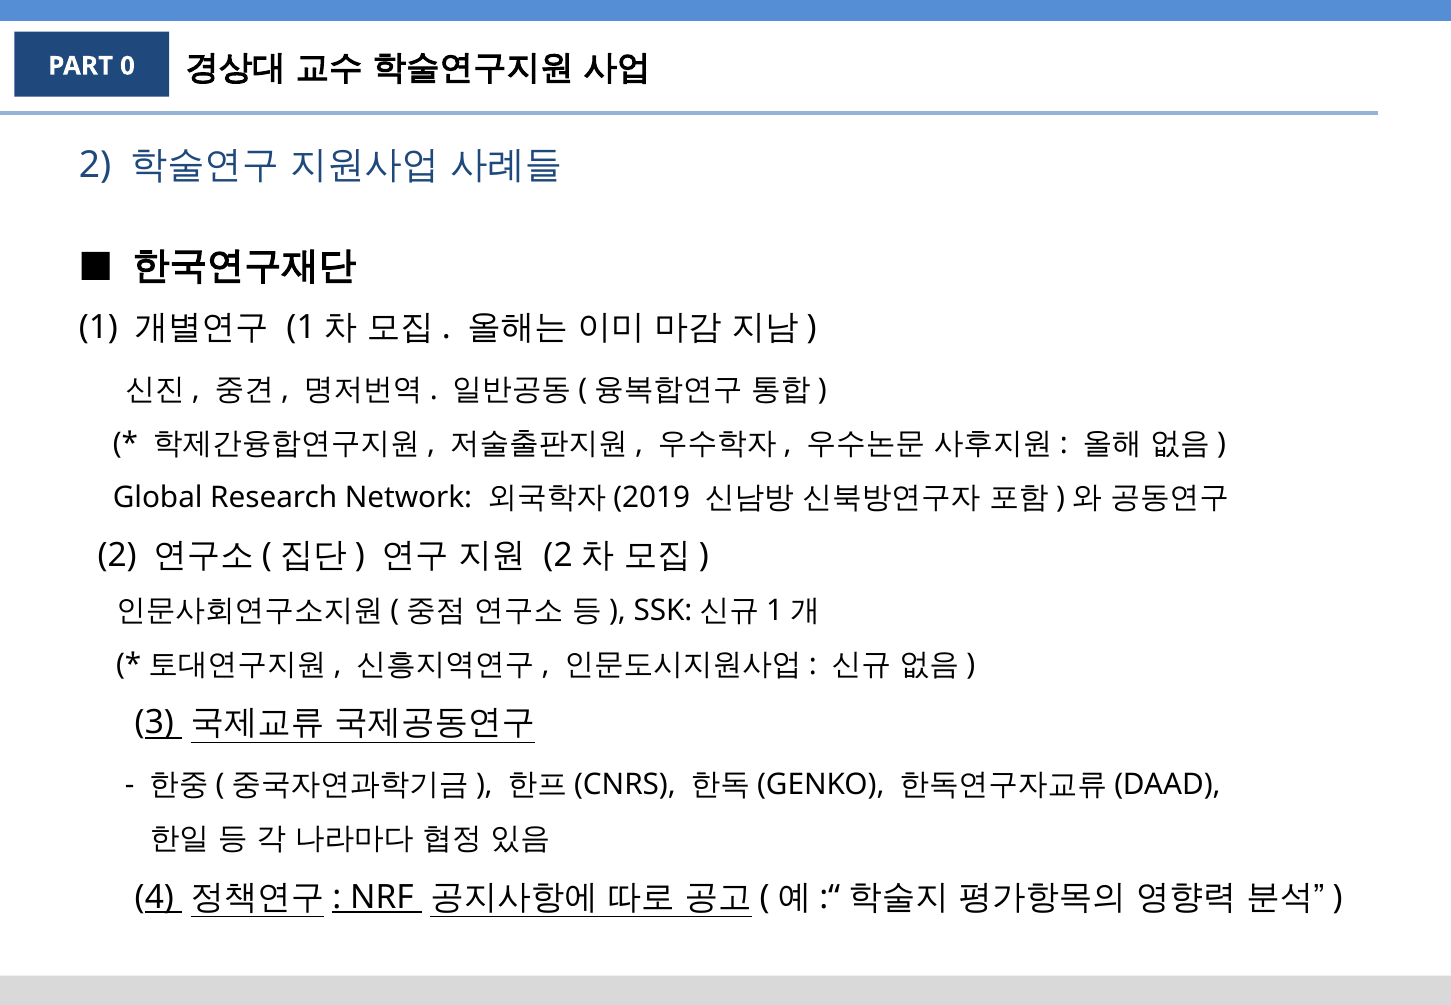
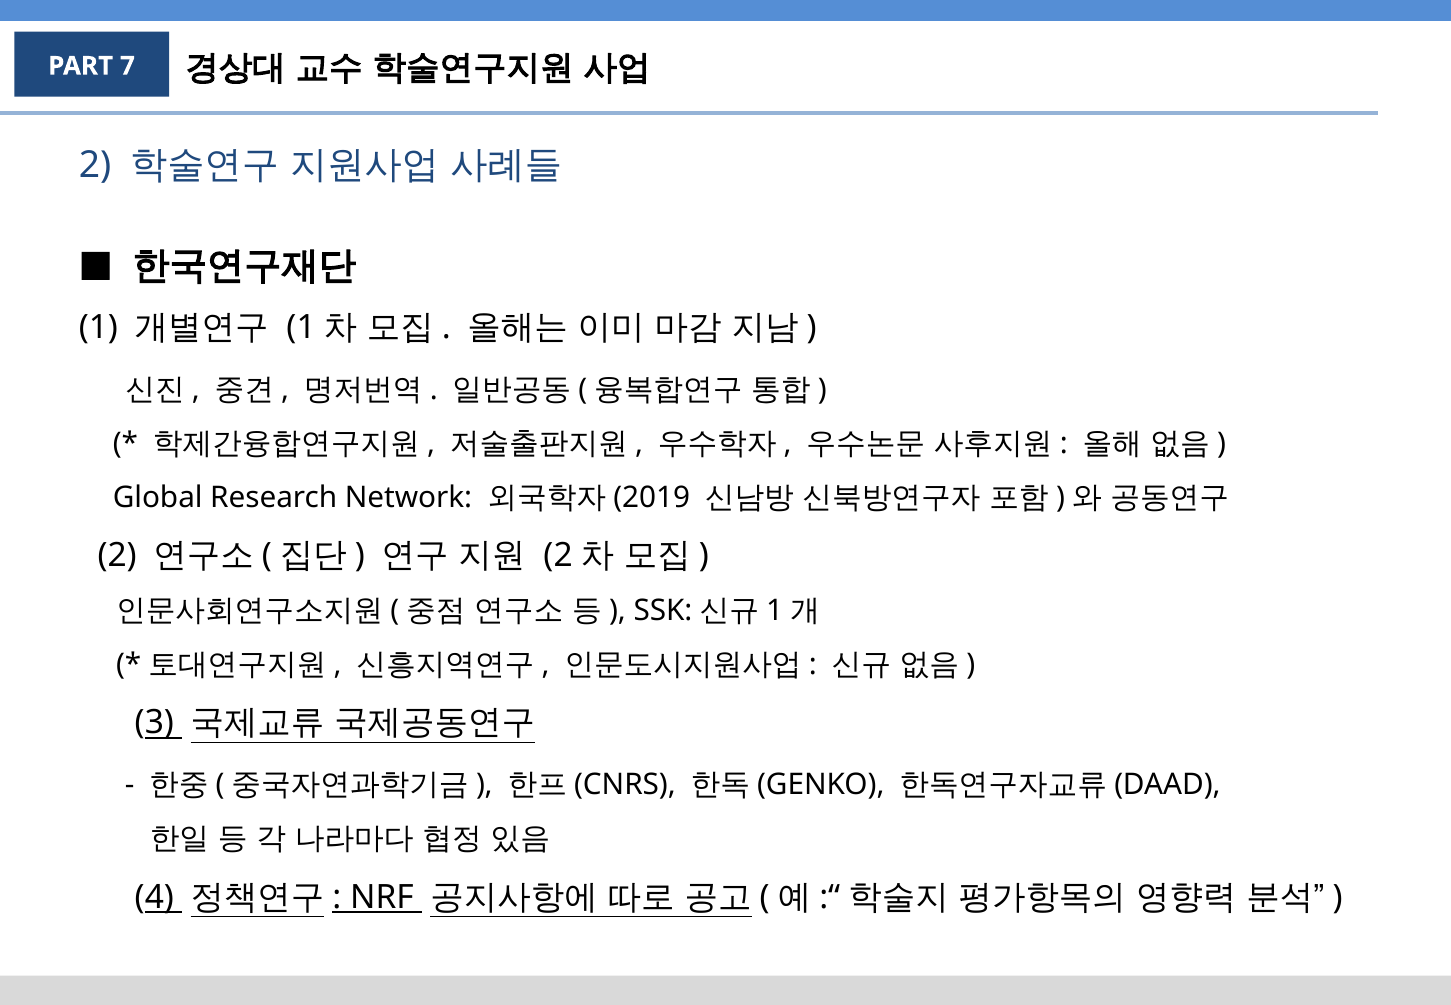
0: 0 -> 7
